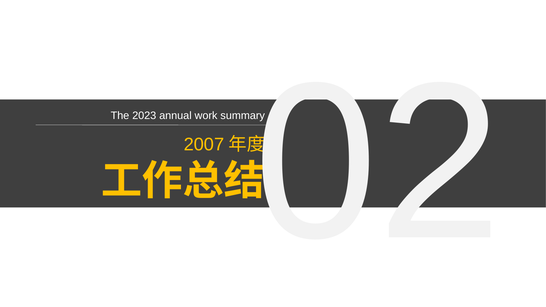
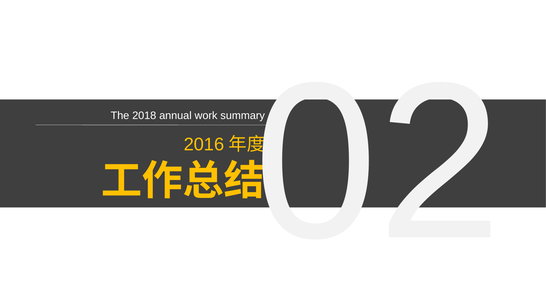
2023: 2023 -> 2018
2007: 2007 -> 2016
